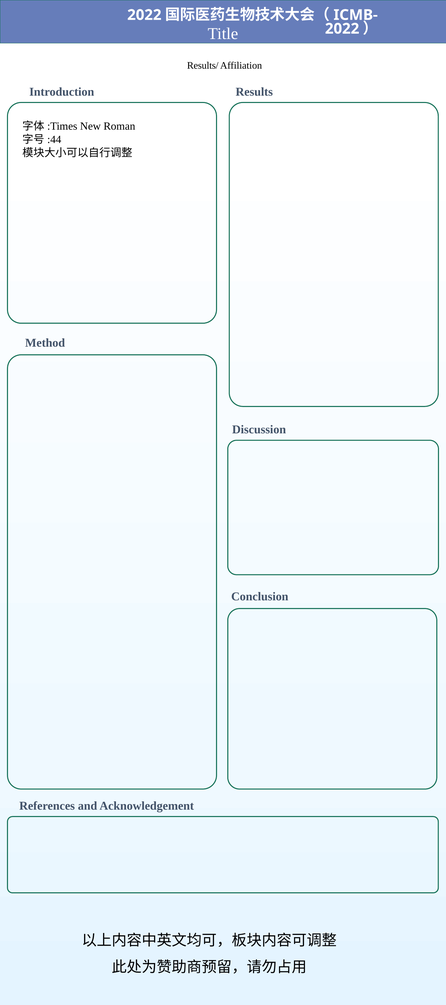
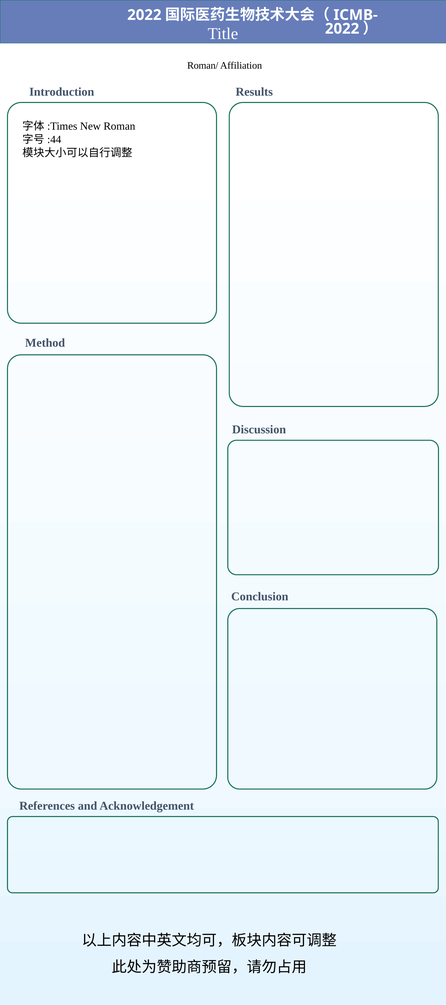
Results/: Results/ -> Roman/
